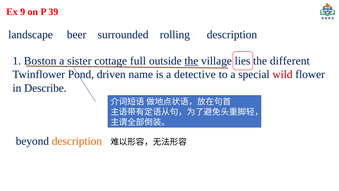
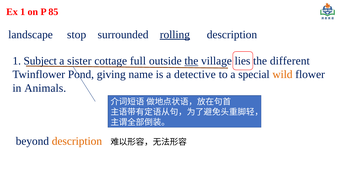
Ex 9: 9 -> 1
39: 39 -> 85
beer: beer -> stop
rolling underline: none -> present
Boston: Boston -> Subject
driven: driven -> giving
wild colour: red -> orange
Describe: Describe -> Animals
